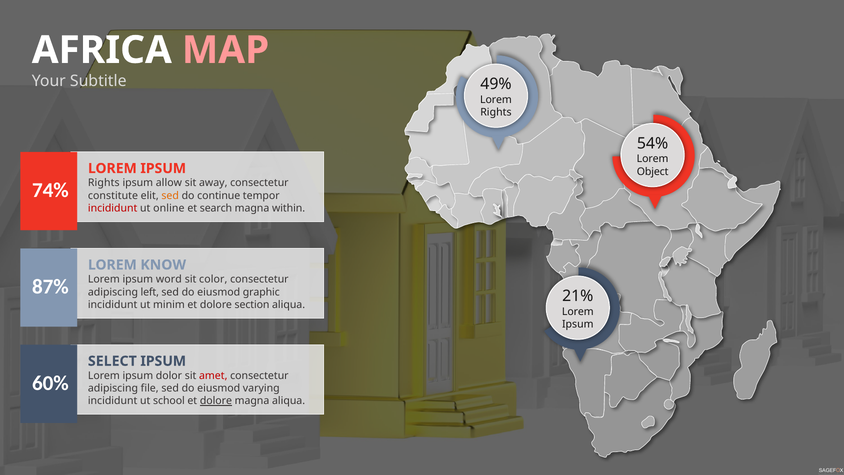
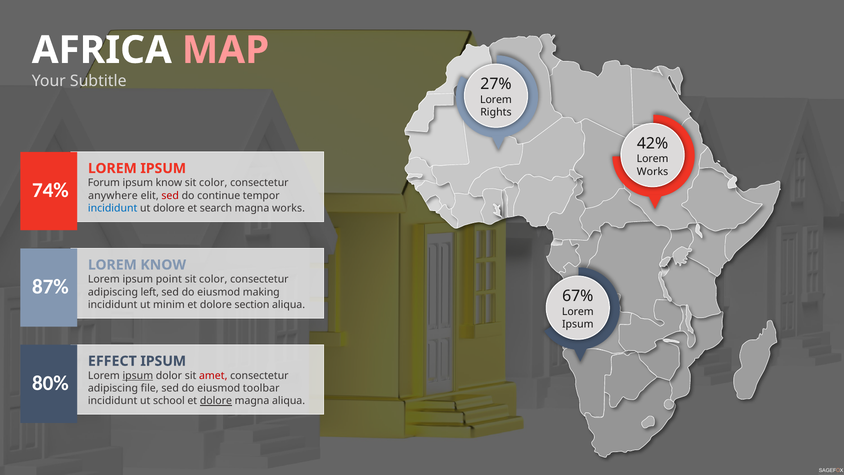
49%: 49% -> 27%
54%: 54% -> 42%
Object at (653, 172): Object -> Works
Rights at (104, 183): Rights -> Forum
ipsum allow: allow -> know
away at (213, 183): away -> color
constitute: constitute -> anywhere
sed at (170, 196) colour: orange -> red
incididunt at (113, 208) colour: red -> blue
ut online: online -> dolore
magna within: within -> works
word: word -> point
graphic: graphic -> making
21%: 21% -> 67%
SELECT: SELECT -> EFFECT
ipsum at (138, 375) underline: none -> present
60%: 60% -> 80%
varying: varying -> toolbar
